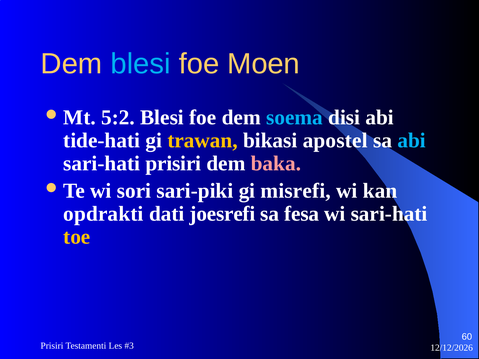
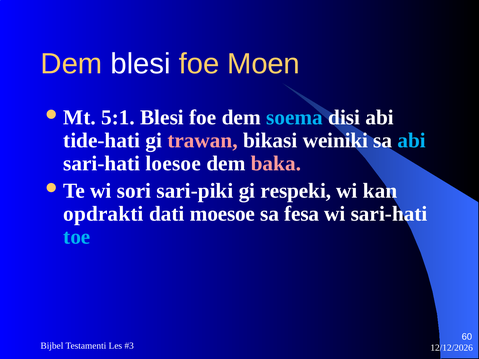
blesi at (141, 64) colour: light blue -> white
5:2: 5:2 -> 5:1
trawan colour: yellow -> pink
apostel: apostel -> weiniki
sari-hati prisiri: prisiri -> loesoe
misrefi: misrefi -> respeki
joesrefi: joesrefi -> moesoe
toe colour: yellow -> light blue
Prisiri at (52, 346): Prisiri -> Bijbel
